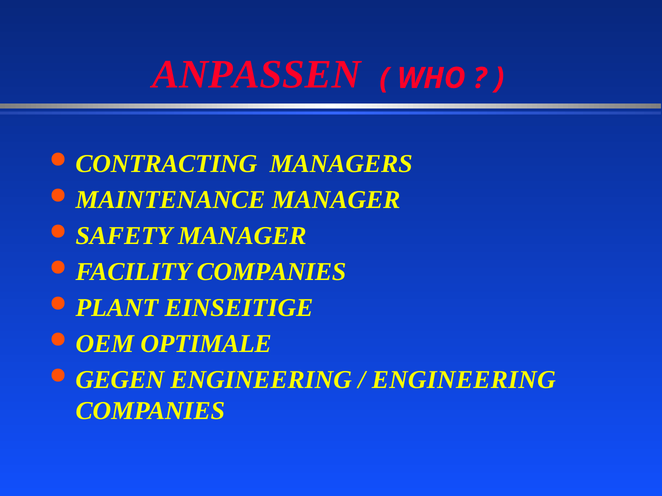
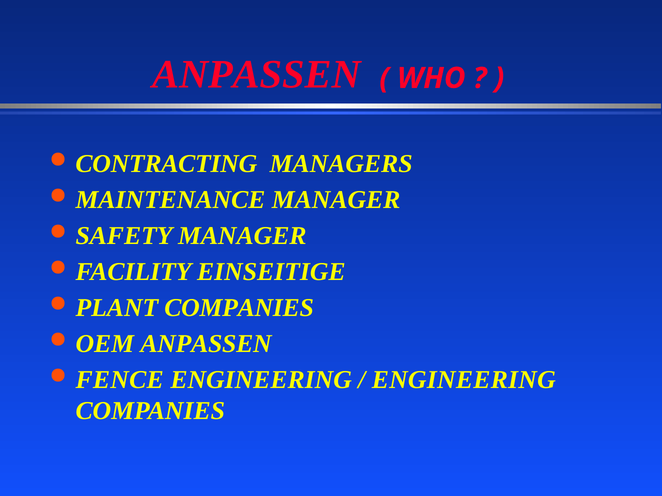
FACILITY COMPANIES: COMPANIES -> EINSEITIGE
PLANT EINSEITIGE: EINSEITIGE -> COMPANIES
OEM OPTIMALE: OPTIMALE -> ANPASSEN
GEGEN: GEGEN -> FENCE
